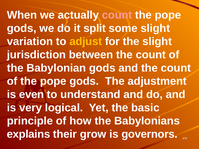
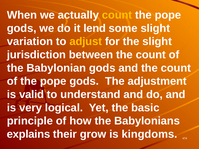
count at (117, 15) colour: pink -> yellow
split: split -> lend
even: even -> valid
governors: governors -> kingdoms
